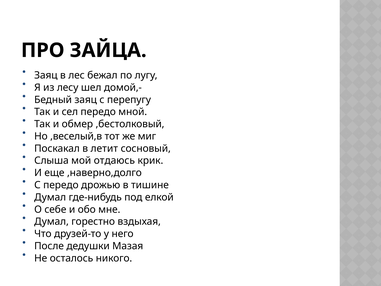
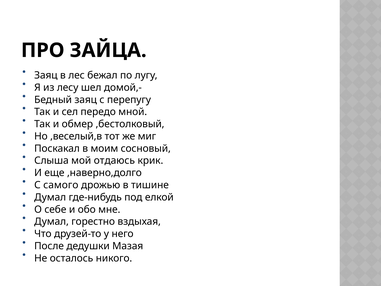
летит: летит -> моим
С передо: передо -> самого
